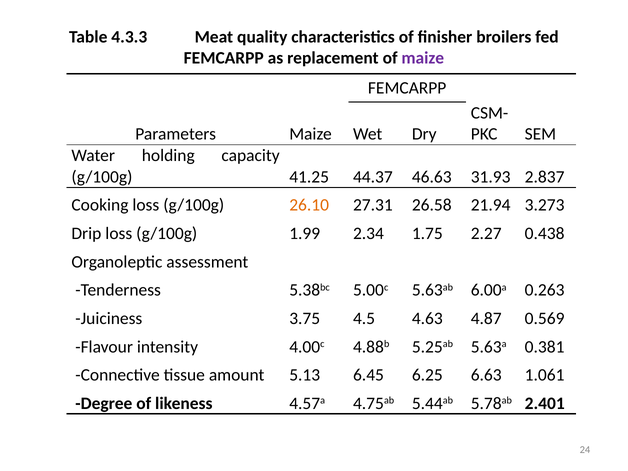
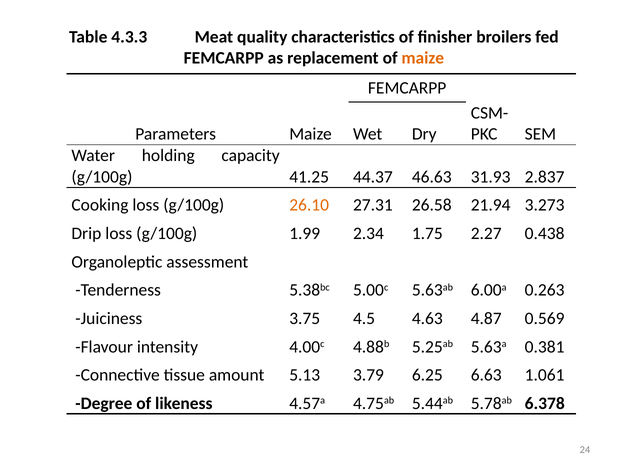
maize at (423, 58) colour: purple -> orange
6.45: 6.45 -> 3.79
2.401: 2.401 -> 6.378
